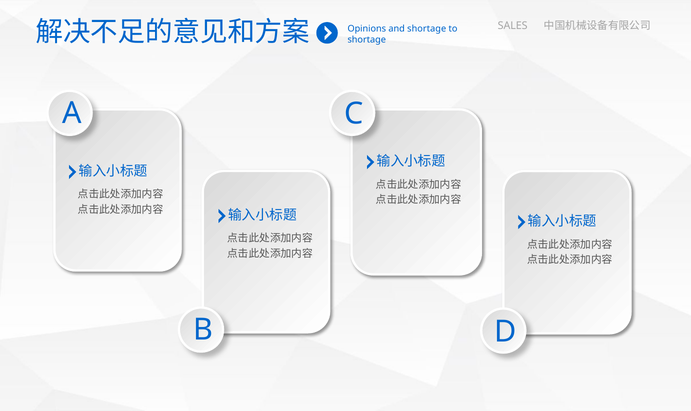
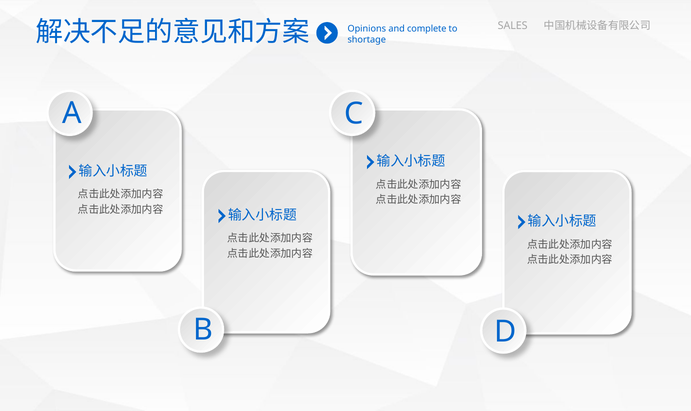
and shortage: shortage -> complete
